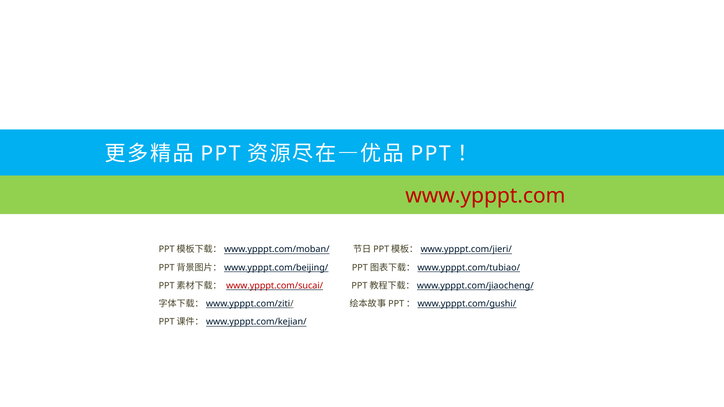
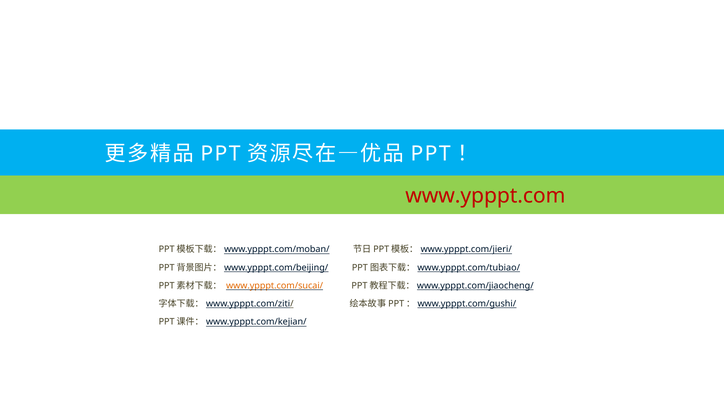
www.ypppt.com/sucai/ colour: red -> orange
